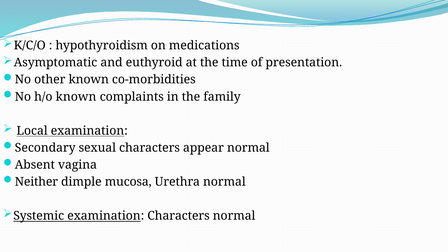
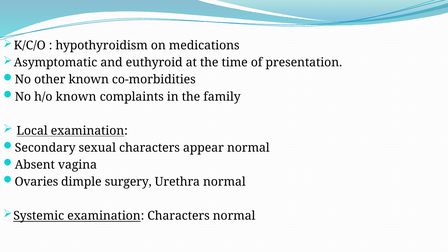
Neither: Neither -> Ovaries
mucosa: mucosa -> surgery
